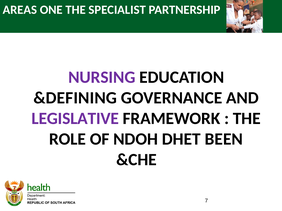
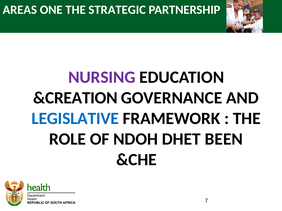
SPECIALIST: SPECIALIST -> STRATEGIC
&DEFINING: &DEFINING -> &CREATION
LEGISLATIVE colour: purple -> blue
